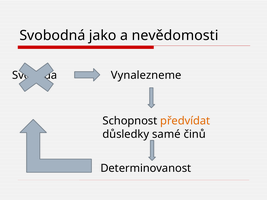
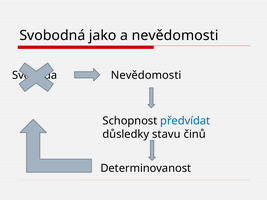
Vynalezneme at (146, 75): Vynalezneme -> Nevědomosti
předvídat colour: orange -> blue
samé: samé -> stavu
